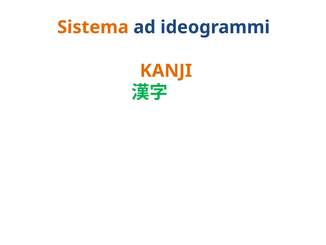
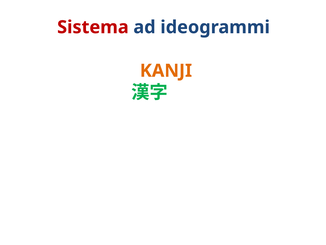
Sistema colour: orange -> red
